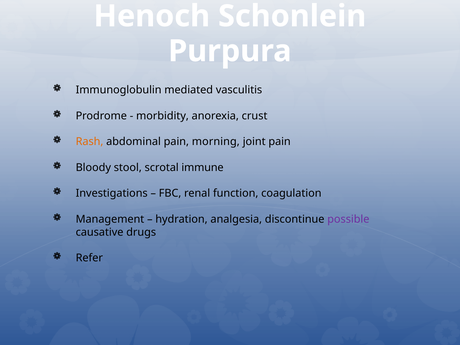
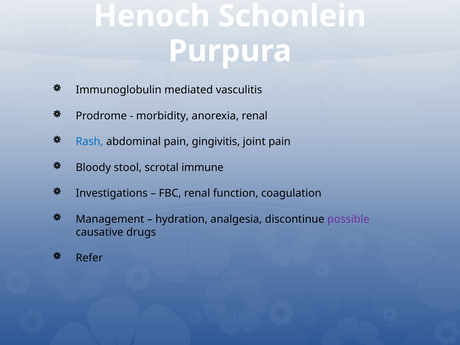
anorexia crust: crust -> renal
Rash colour: orange -> blue
morning: morning -> gingivitis
